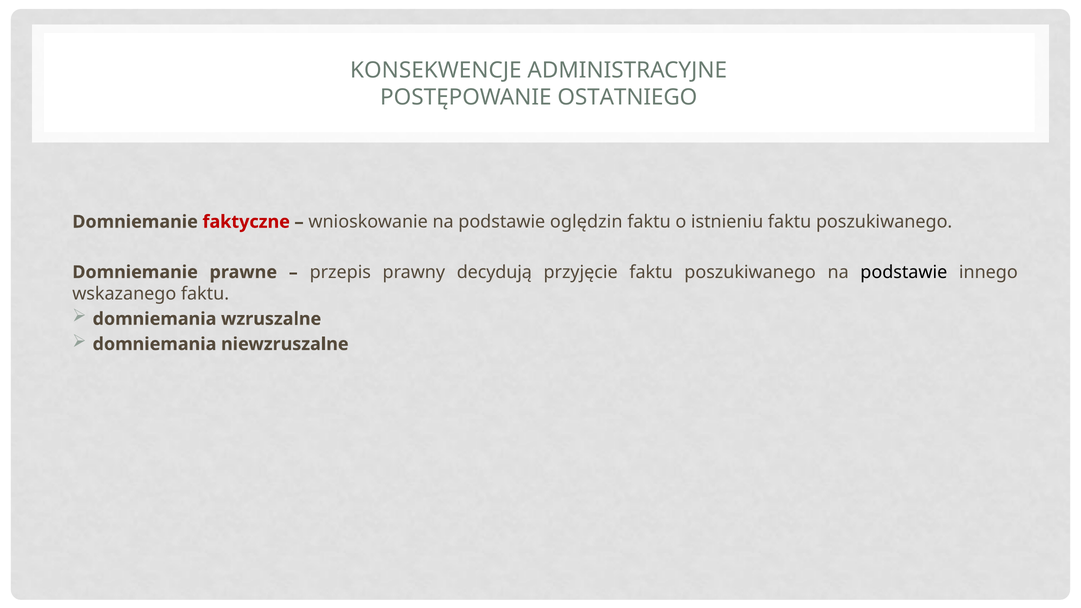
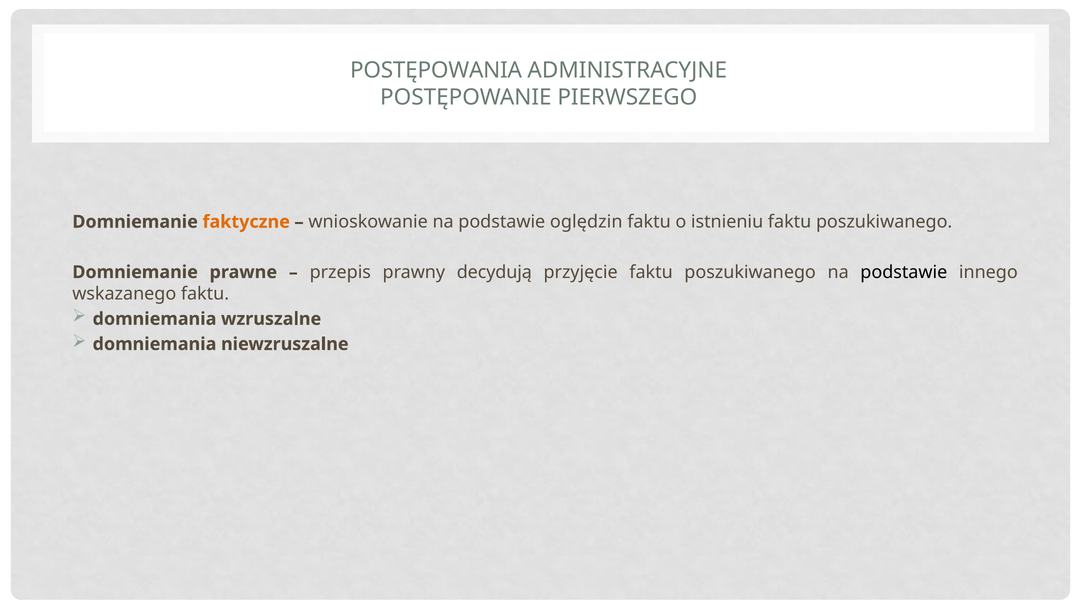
KONSEKWENCJE: KONSEKWENCJE -> POSTĘPOWANIA
OSTATNIEGO: OSTATNIEGO -> PIERWSZEGO
faktyczne colour: red -> orange
